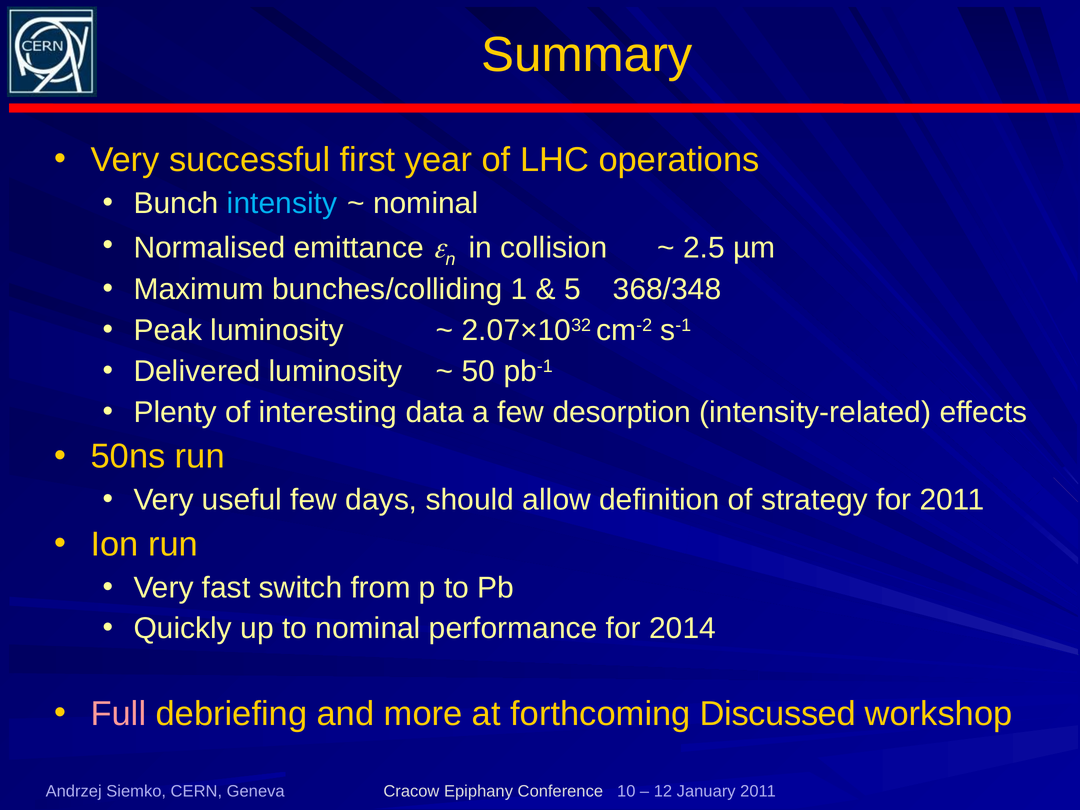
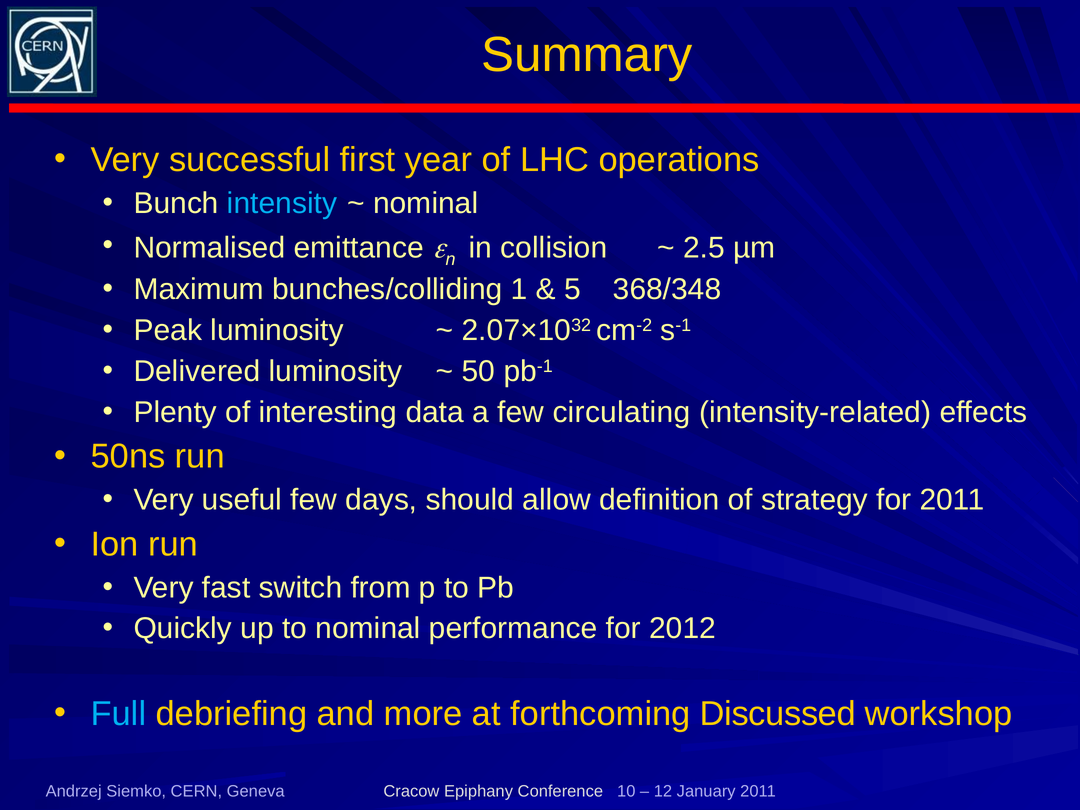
desorption: desorption -> circulating
2014: 2014 -> 2012
Full colour: pink -> light blue
